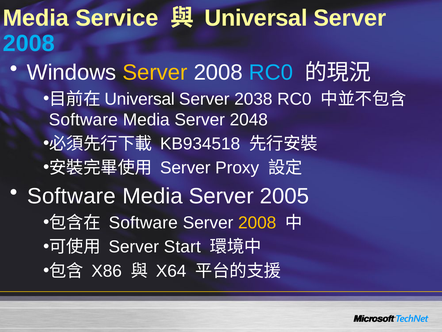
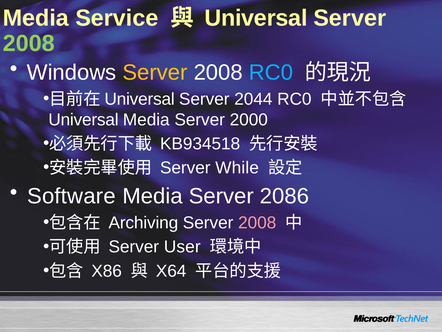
2008 at (29, 43) colour: light blue -> light green
2038: 2038 -> 2044
Software at (83, 119): Software -> Universal
2048: 2048 -> 2000
Proxy: Proxy -> While
2005: 2005 -> 2086
Software at (143, 223): Software -> Archiving
2008 at (257, 223) colour: yellow -> pink
Start: Start -> User
